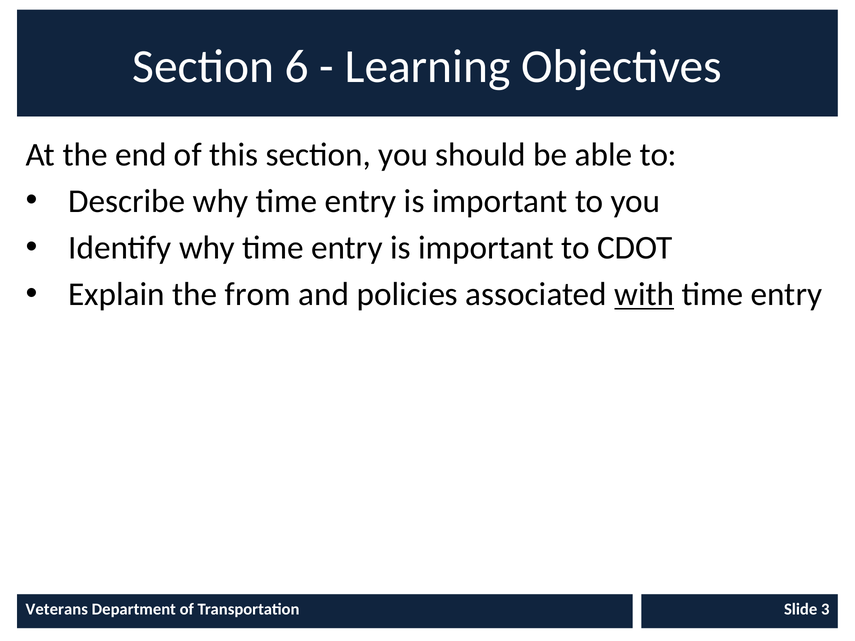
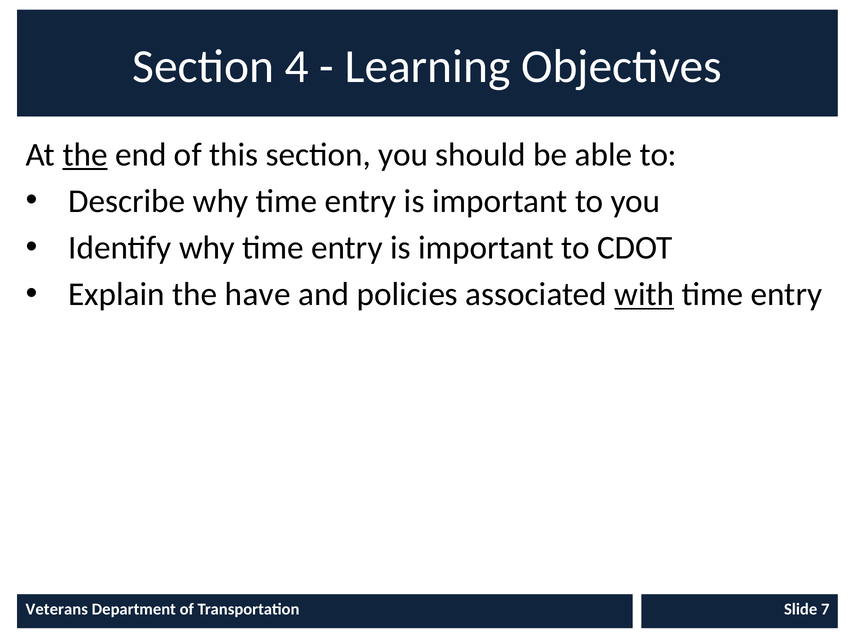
6: 6 -> 4
the at (85, 155) underline: none -> present
from: from -> have
3: 3 -> 7
